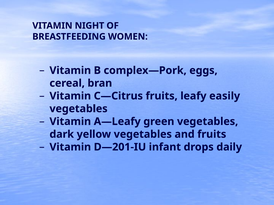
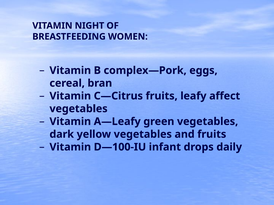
easily: easily -> affect
D—201-IU: D—201-IU -> D—100-IU
